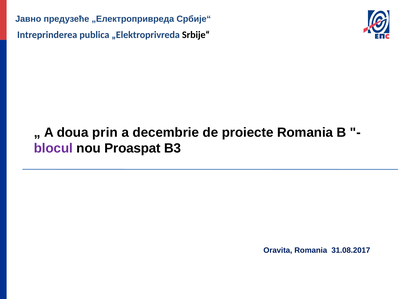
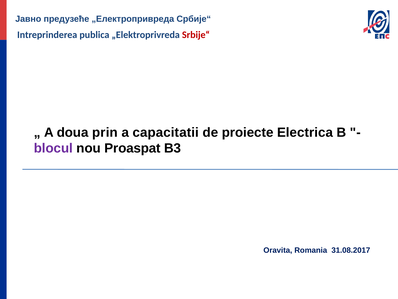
Srbije“ colour: black -> red
decembrie: decembrie -> capacitatii
proiecte Romania: Romania -> Electrica
